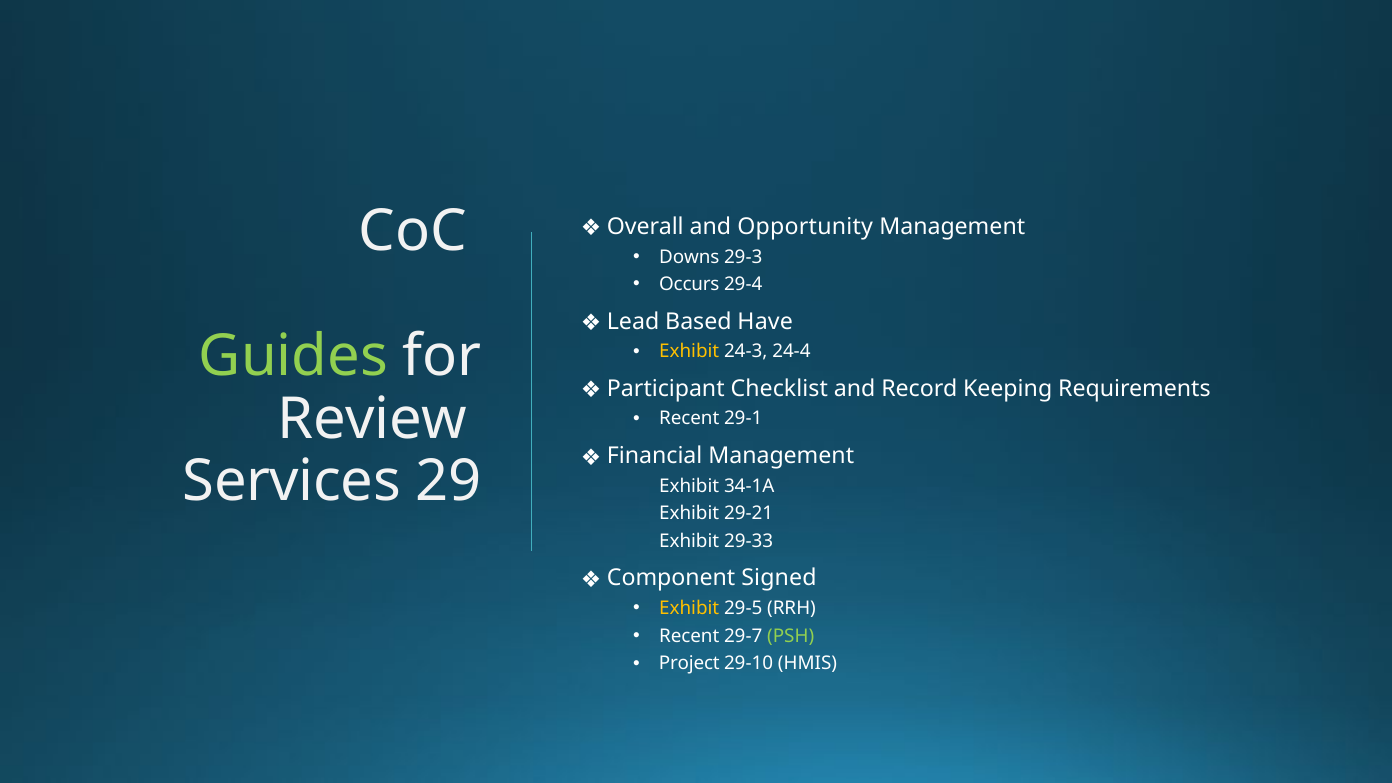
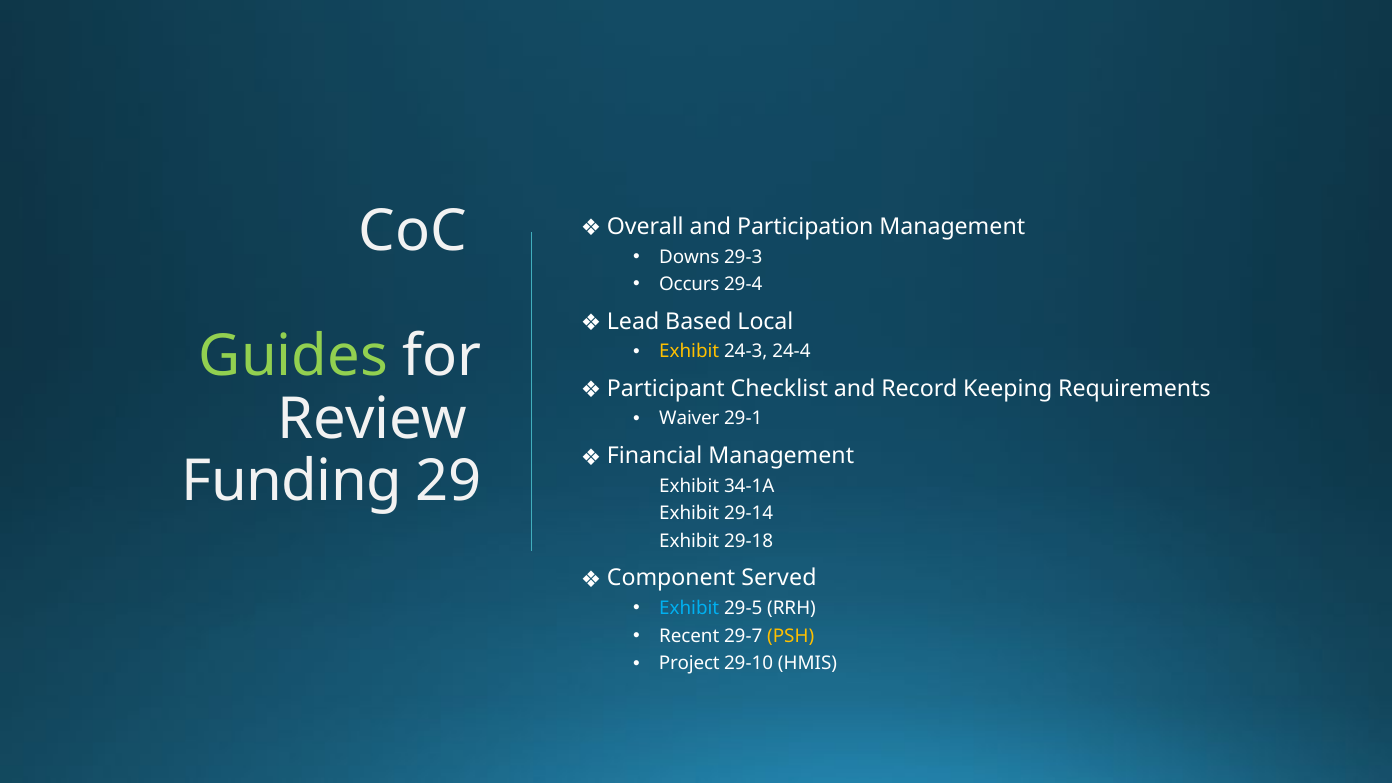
Opportunity: Opportunity -> Participation
Have: Have -> Local
Recent at (689, 419): Recent -> Waiver
Services: Services -> Funding
29-21: 29-21 -> 29-14
29-33: 29-33 -> 29-18
Signed: Signed -> Served
Exhibit at (689, 608) colour: yellow -> light blue
PSH colour: light green -> yellow
